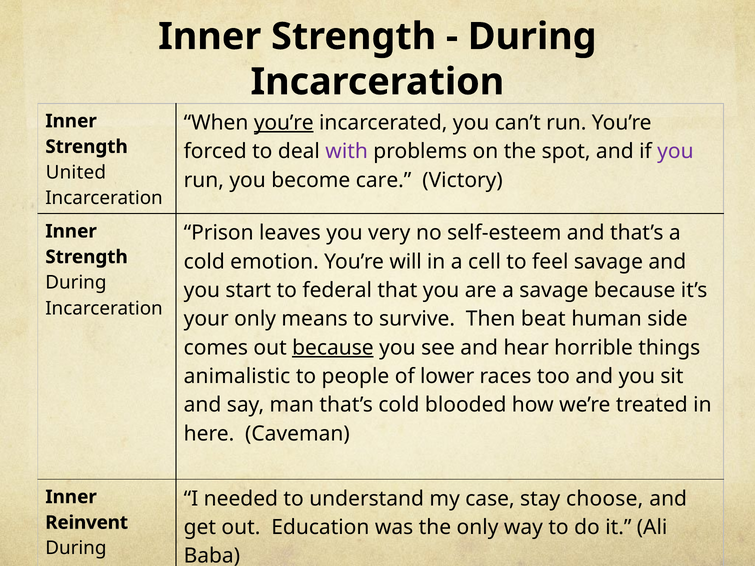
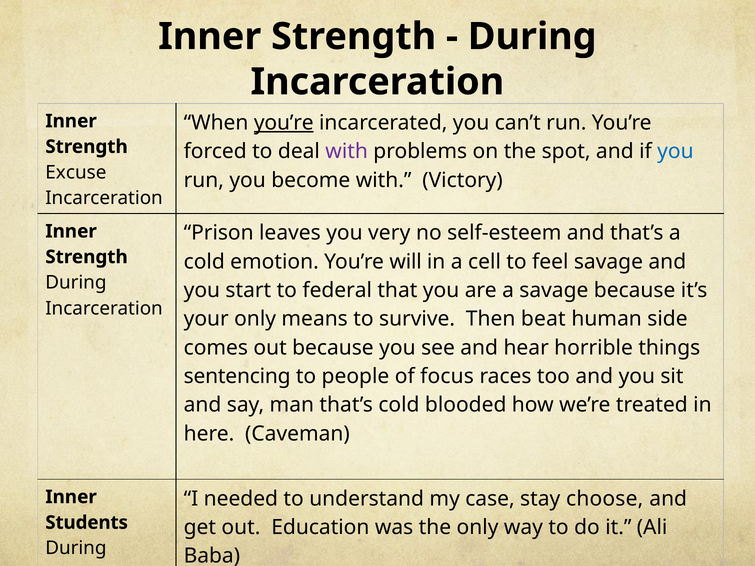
you at (675, 151) colour: purple -> blue
United: United -> Excuse
become care: care -> with
because at (333, 348) underline: present -> none
animalistic: animalistic -> sentencing
lower: lower -> focus
Reinvent: Reinvent -> Students
